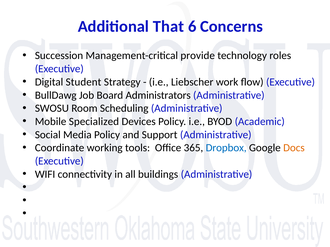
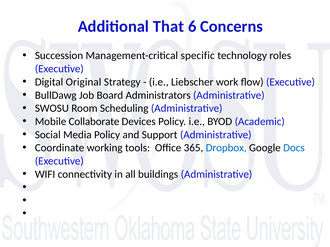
provide: provide -> specific
Student: Student -> Original
Specialized: Specialized -> Collaborate
Docs colour: orange -> blue
